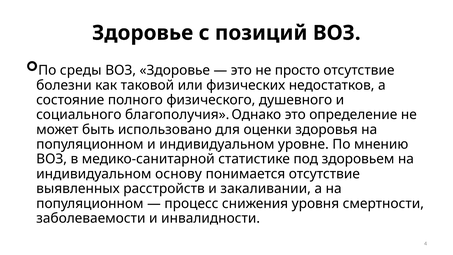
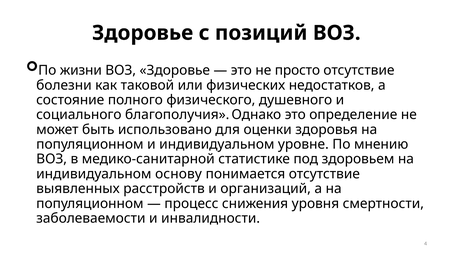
среды: среды -> жизни
закаливании: закаливании -> организаций
